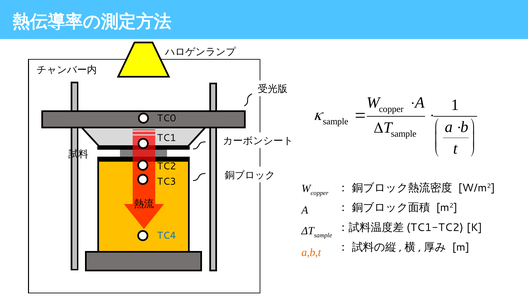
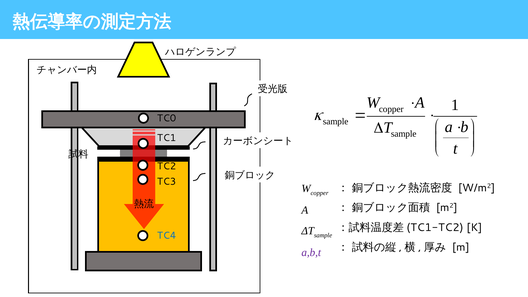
a,b,t colour: orange -> purple
